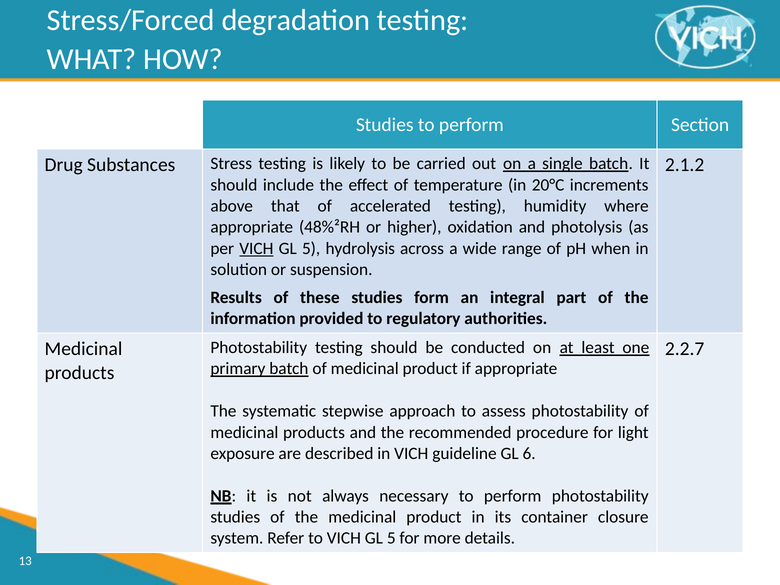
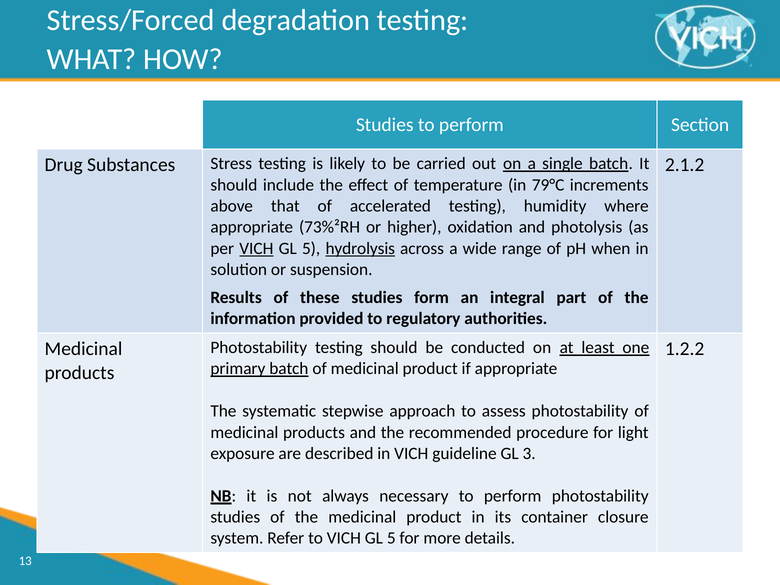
20°C: 20°C -> 79°C
48%²RH: 48%²RH -> 73%²RH
hydrolysis underline: none -> present
2.2.7: 2.2.7 -> 1.2.2
6: 6 -> 3
